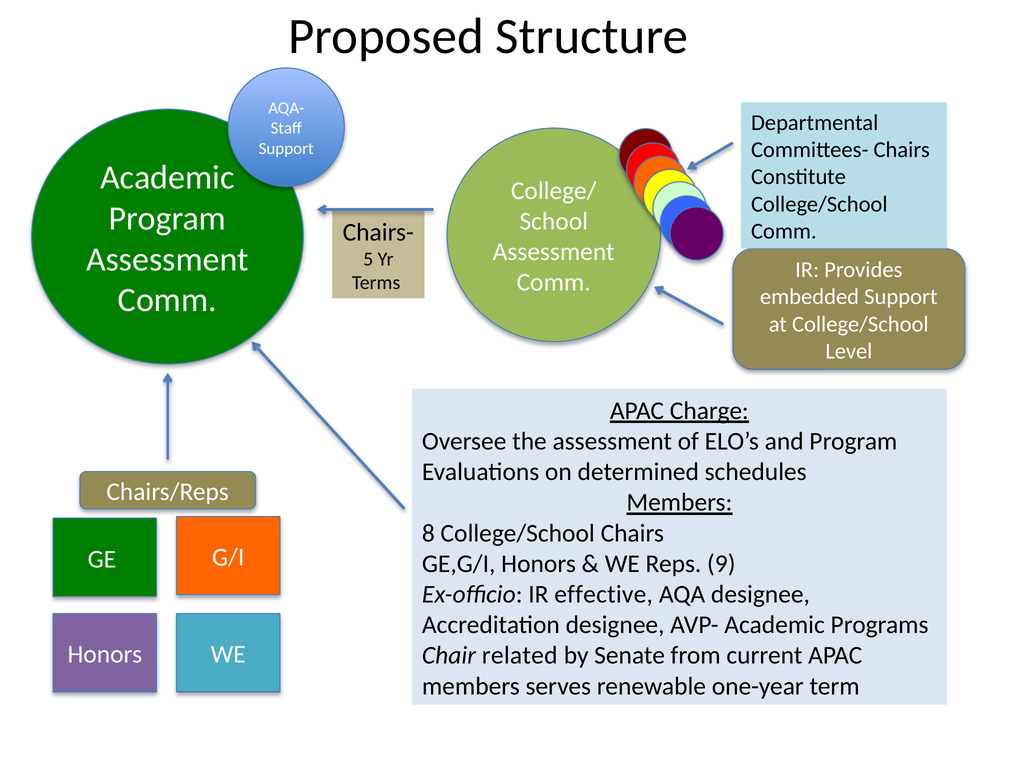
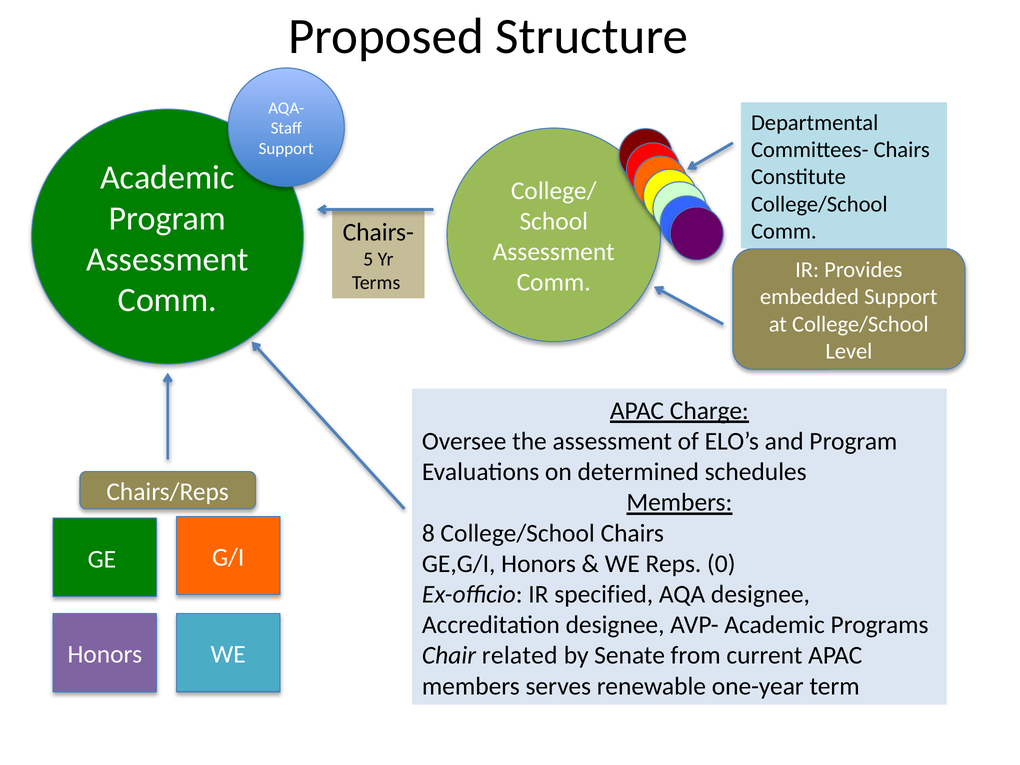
9: 9 -> 0
effective: effective -> specified
